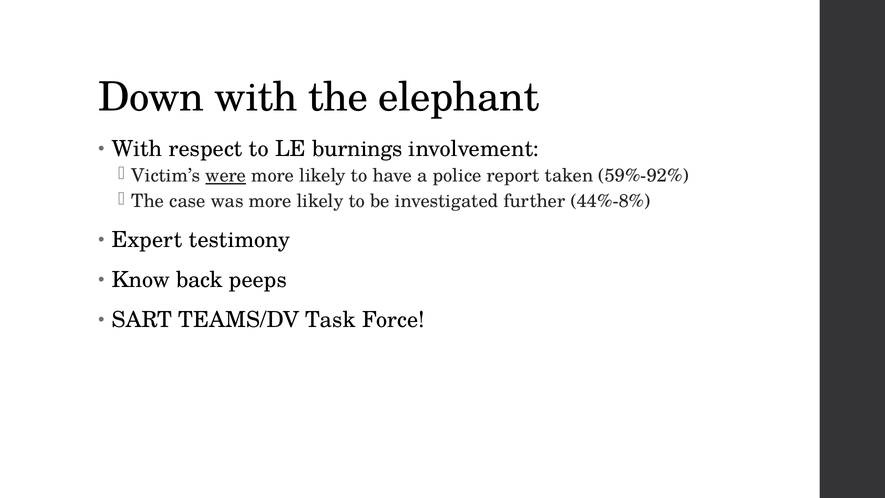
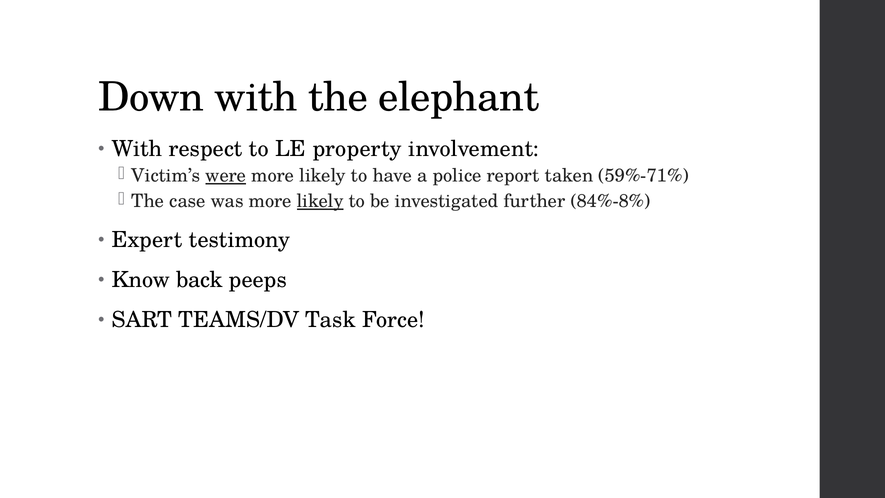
burnings: burnings -> property
59%-92%: 59%-92% -> 59%-71%
likely at (320, 201) underline: none -> present
44%-8%: 44%-8% -> 84%-8%
